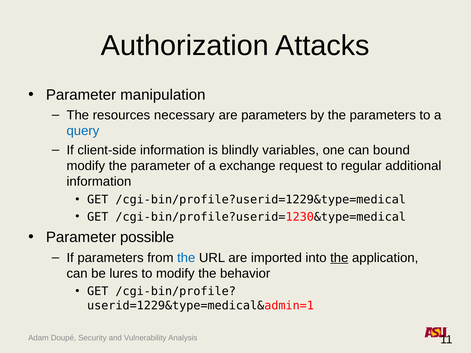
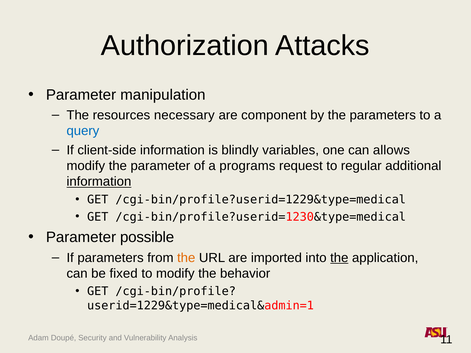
are parameters: parameters -> component
bound: bound -> allows
exchange: exchange -> programs
information at (99, 182) underline: none -> present
the at (186, 258) colour: blue -> orange
lures: lures -> fixed
